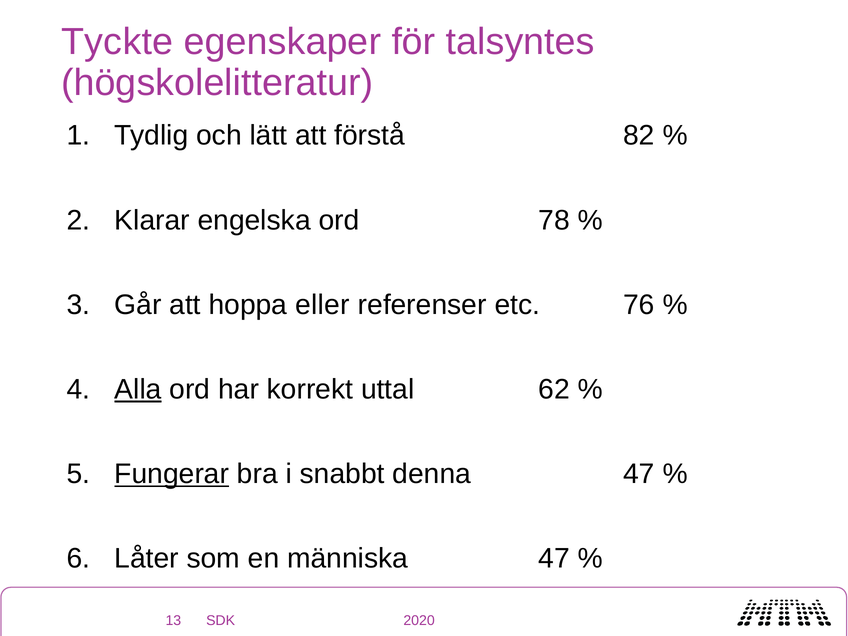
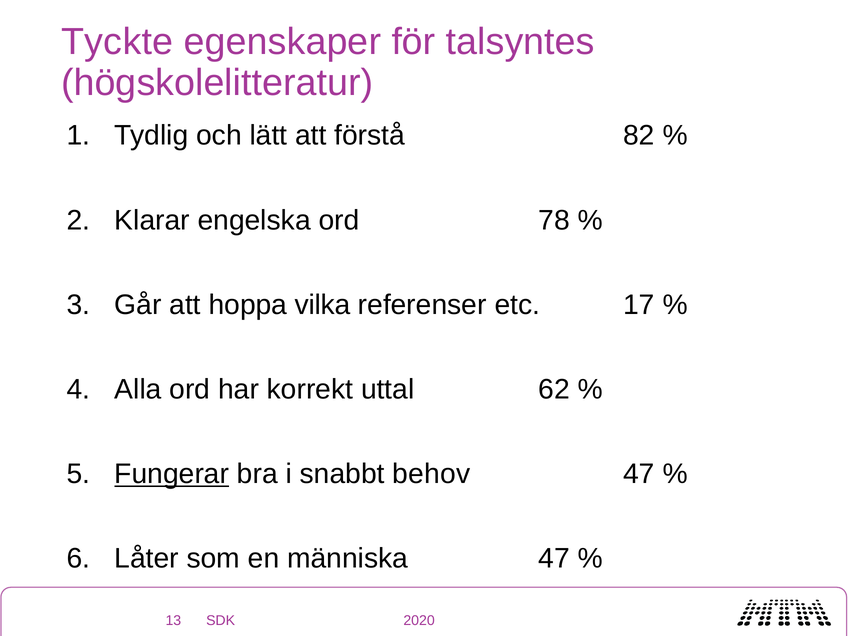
eller: eller -> vilka
76: 76 -> 17
Alla underline: present -> none
denna: denna -> behov
